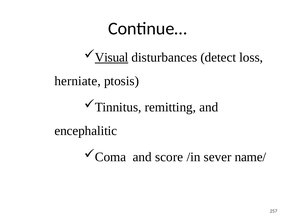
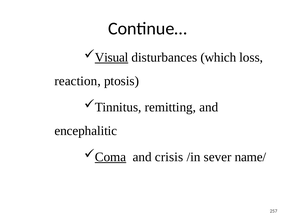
detect: detect -> which
herniate: herniate -> reaction
Coma underline: none -> present
score: score -> crisis
